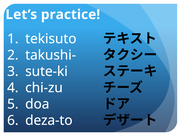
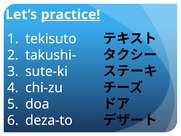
practice underline: none -> present
